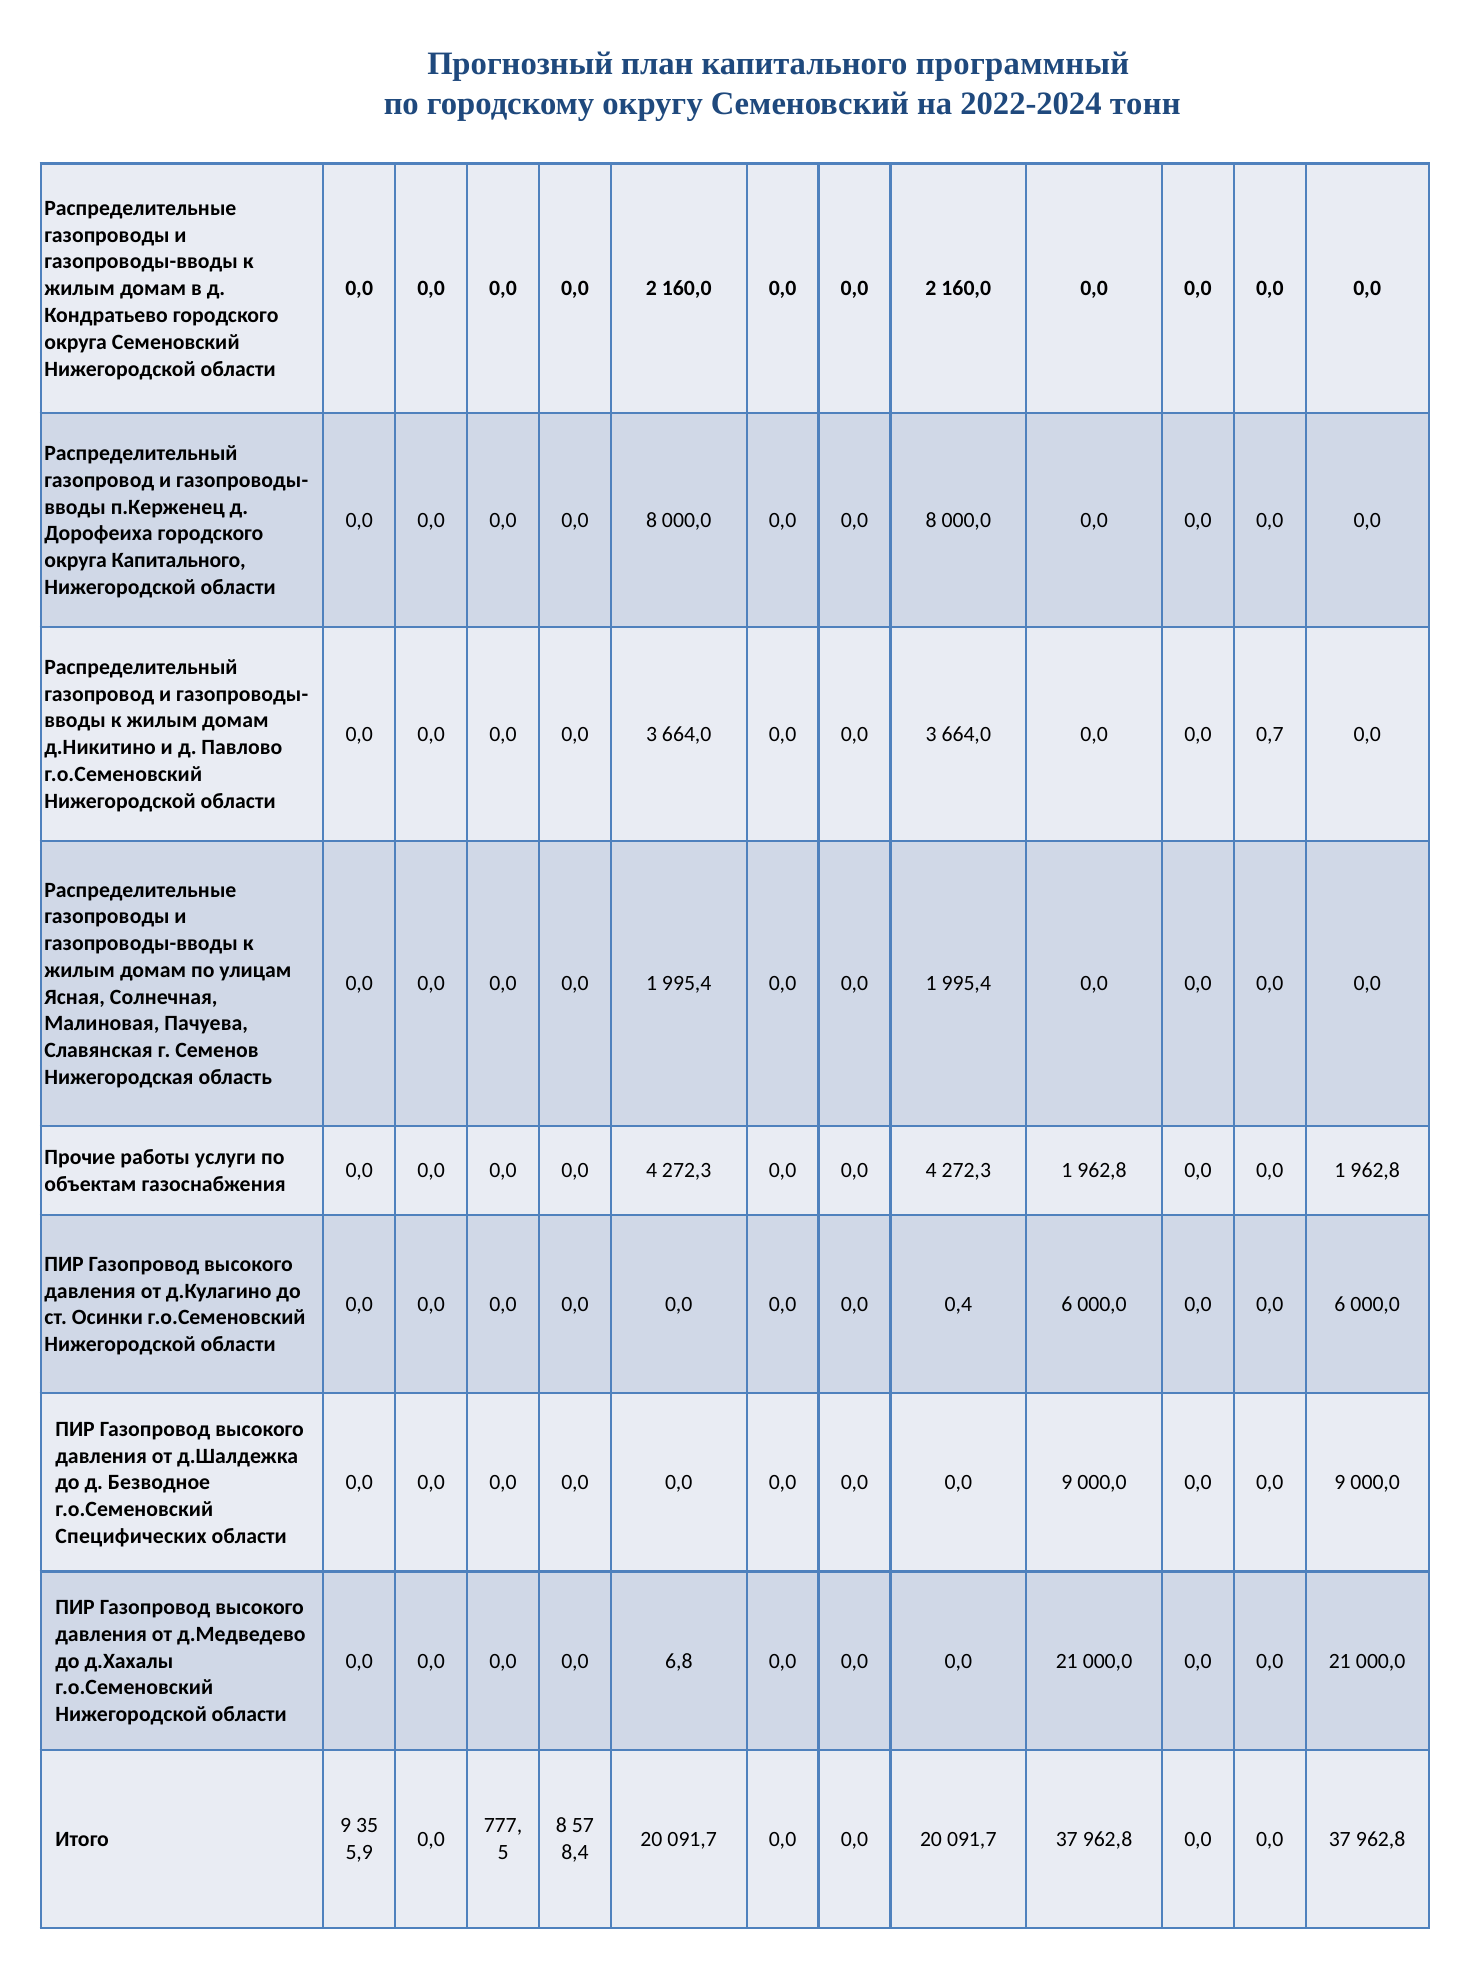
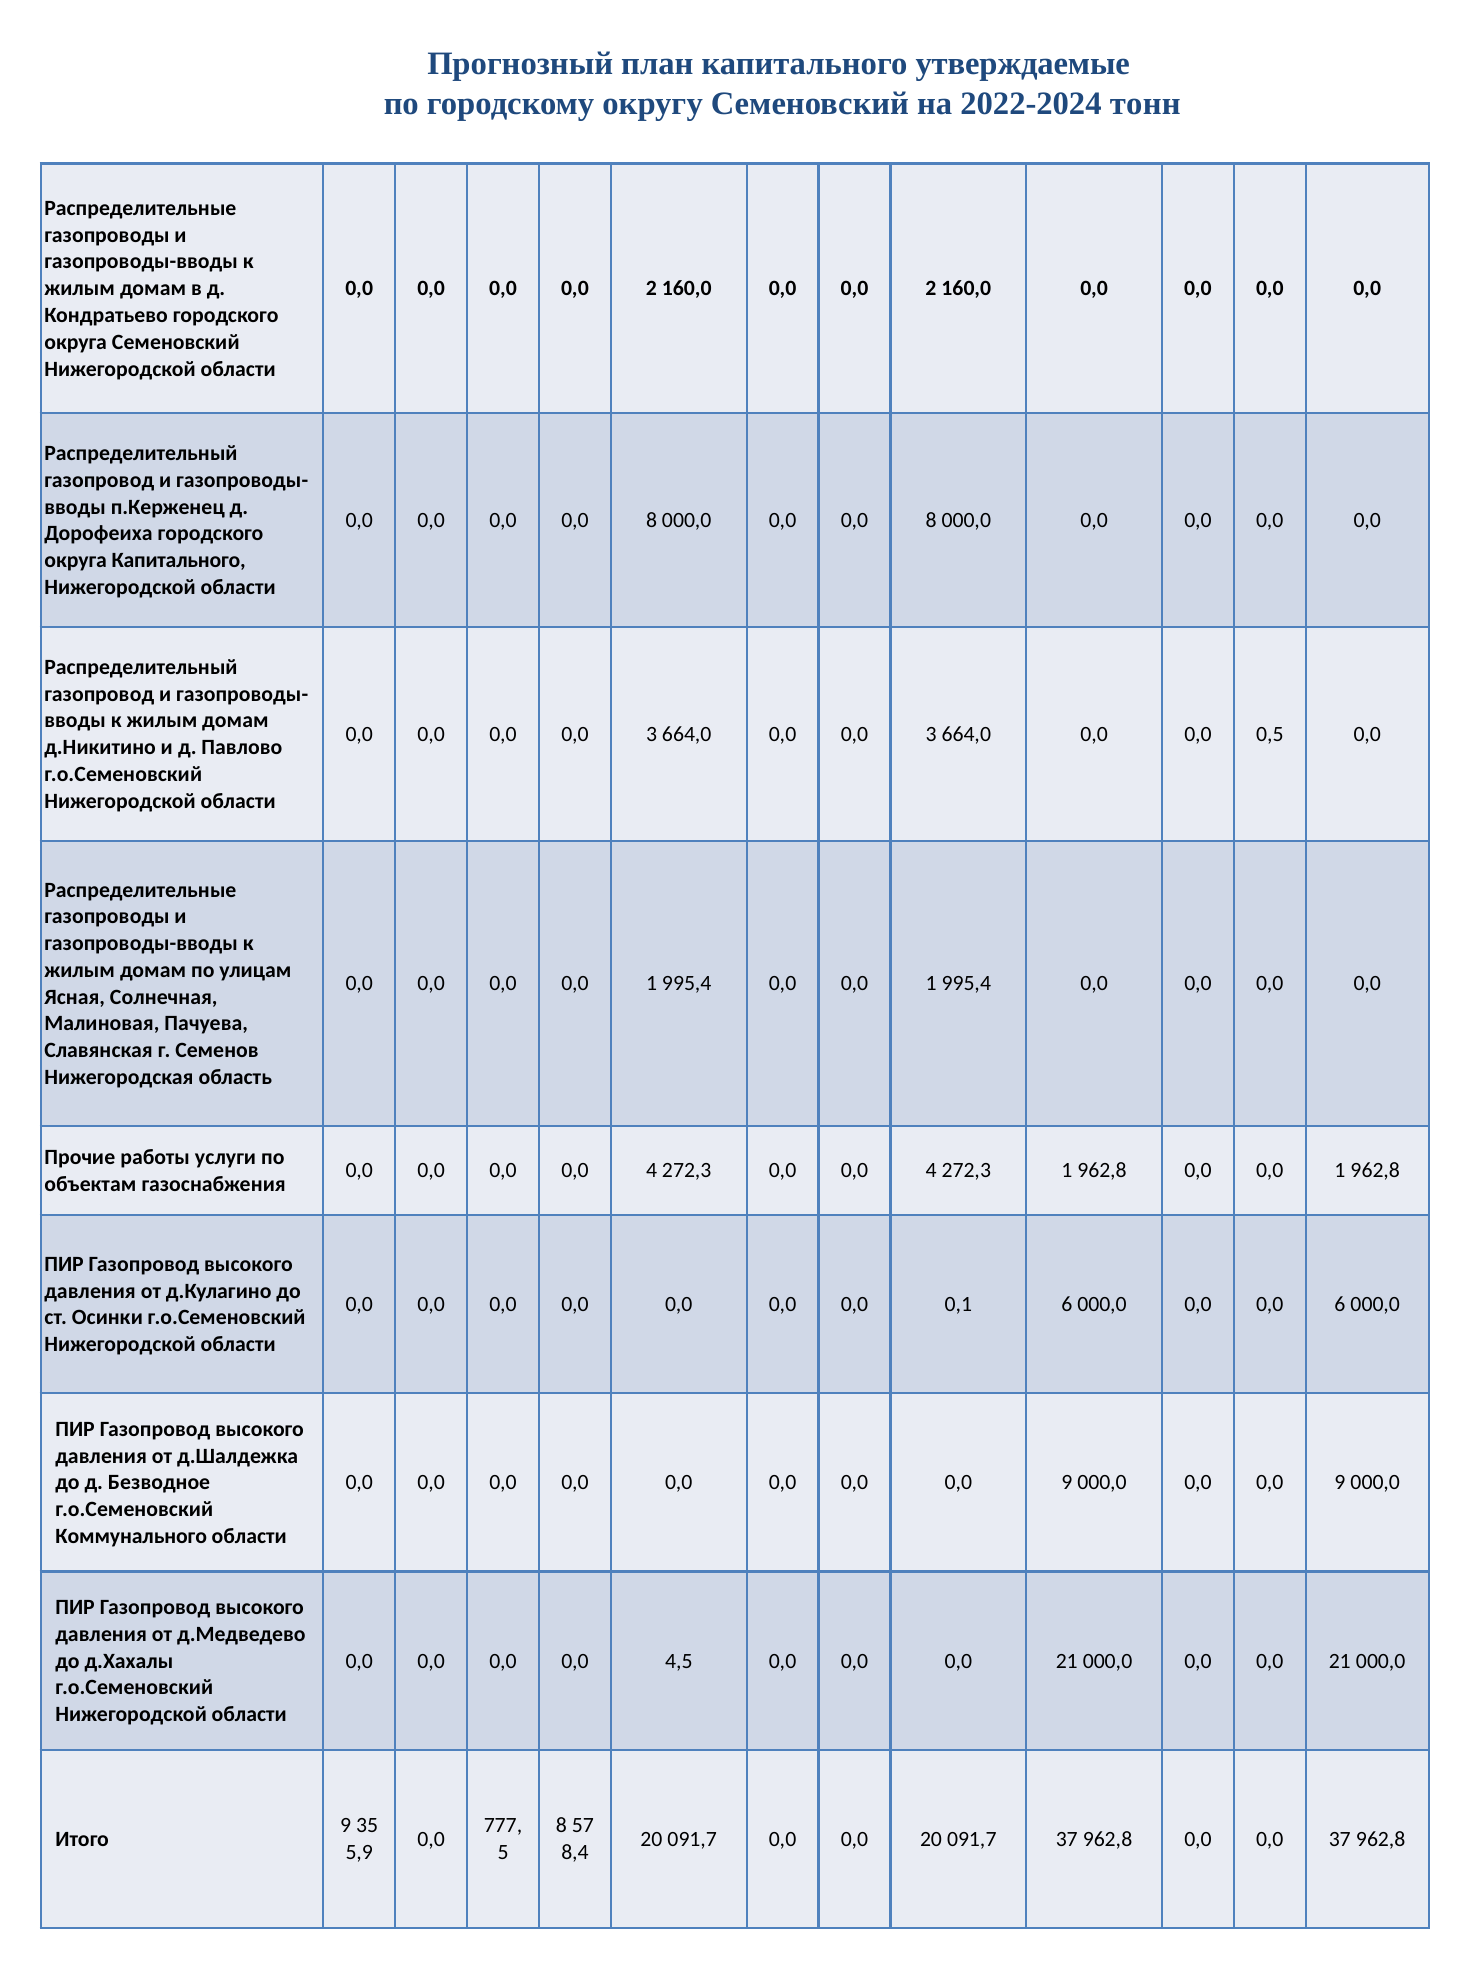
программный: программный -> утверждаемые
0,7: 0,7 -> 0,5
0,4: 0,4 -> 0,1
Специфических: Специфических -> Коммунального
6,8: 6,8 -> 4,5
